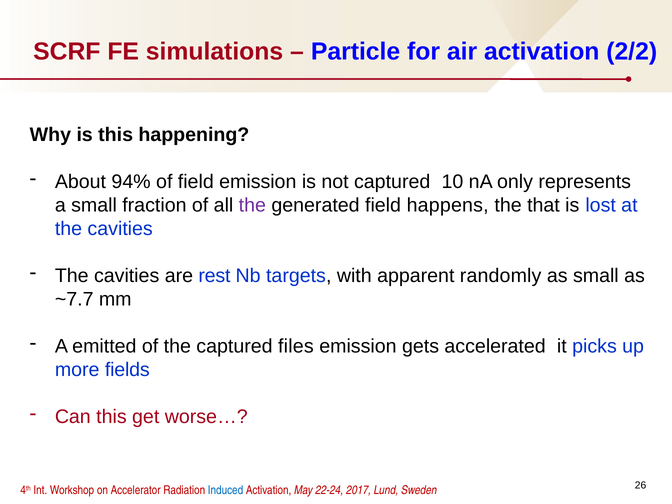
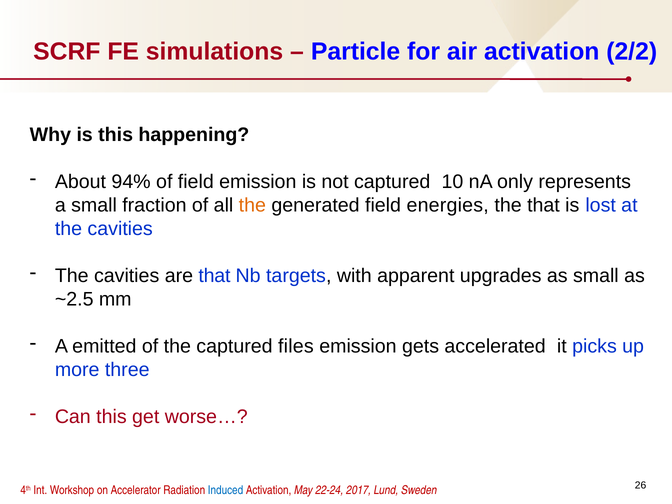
the at (252, 205) colour: purple -> orange
happens: happens -> energies
are rest: rest -> that
randomly: randomly -> upgrades
~7.7: ~7.7 -> ~2.5
fields: fields -> three
